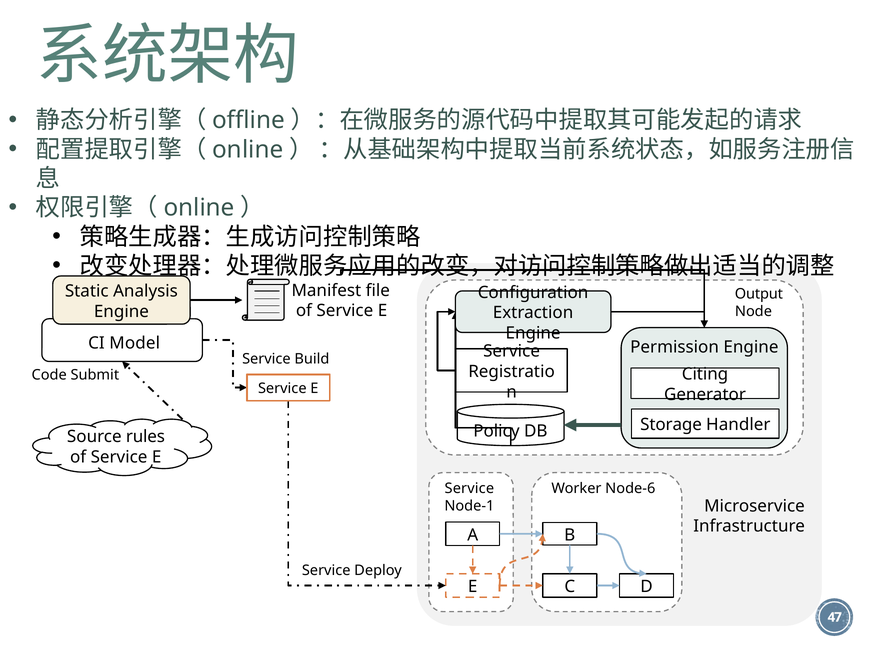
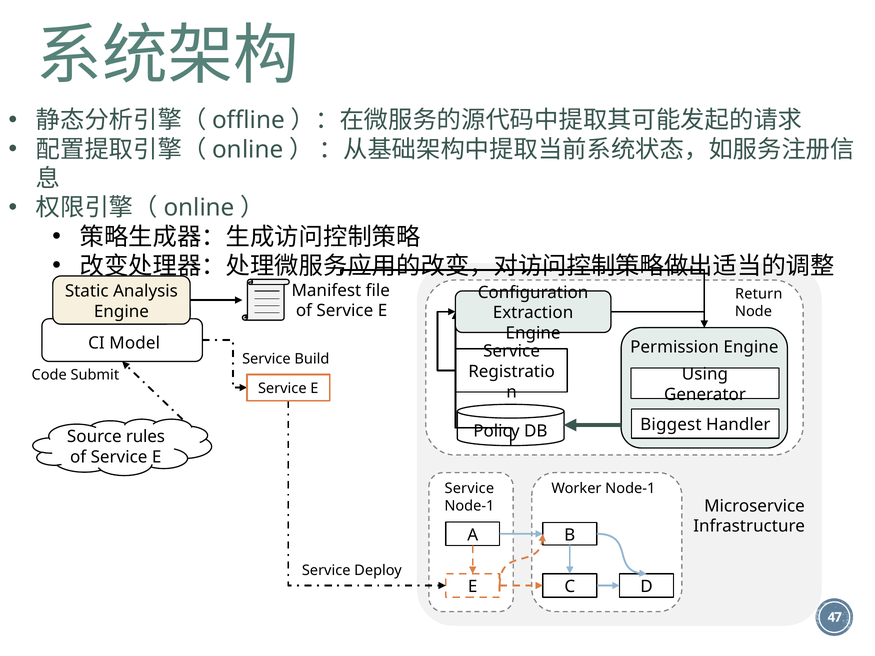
Output: Output -> Return
Citing: Citing -> Using
Storage: Storage -> Biggest
Worker Node-6: Node-6 -> Node-1
